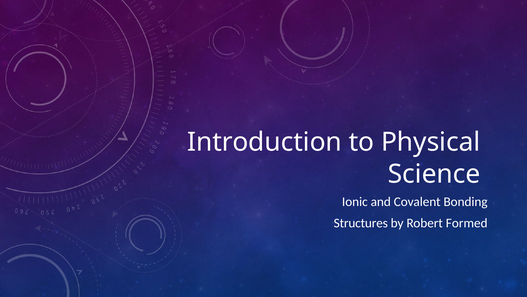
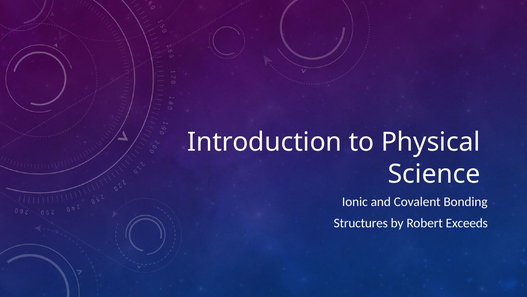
Formed: Formed -> Exceeds
